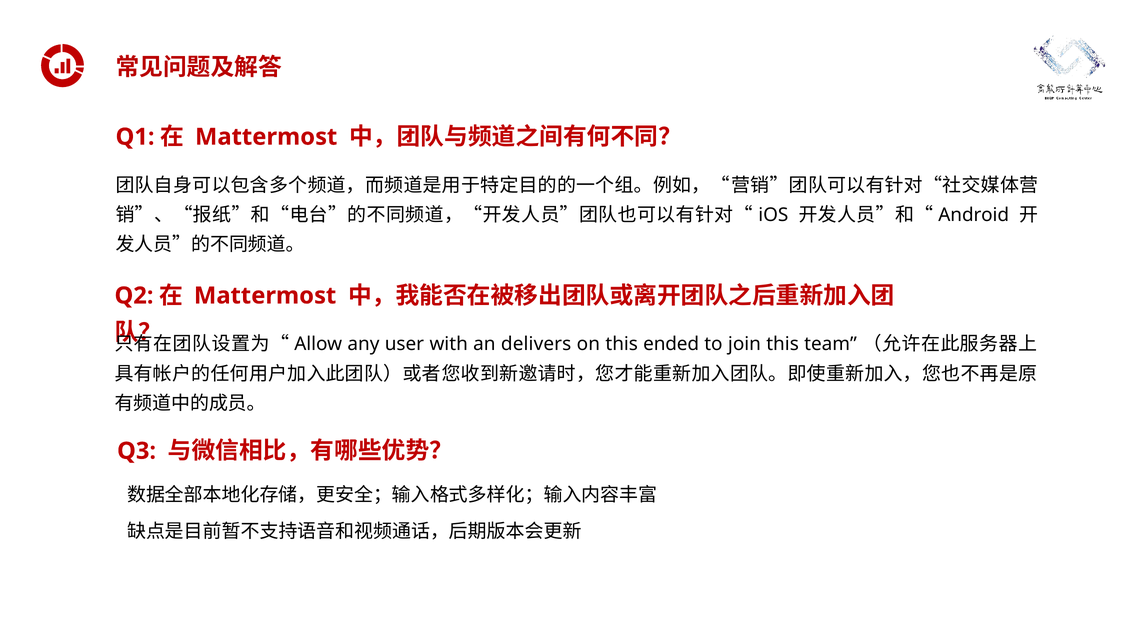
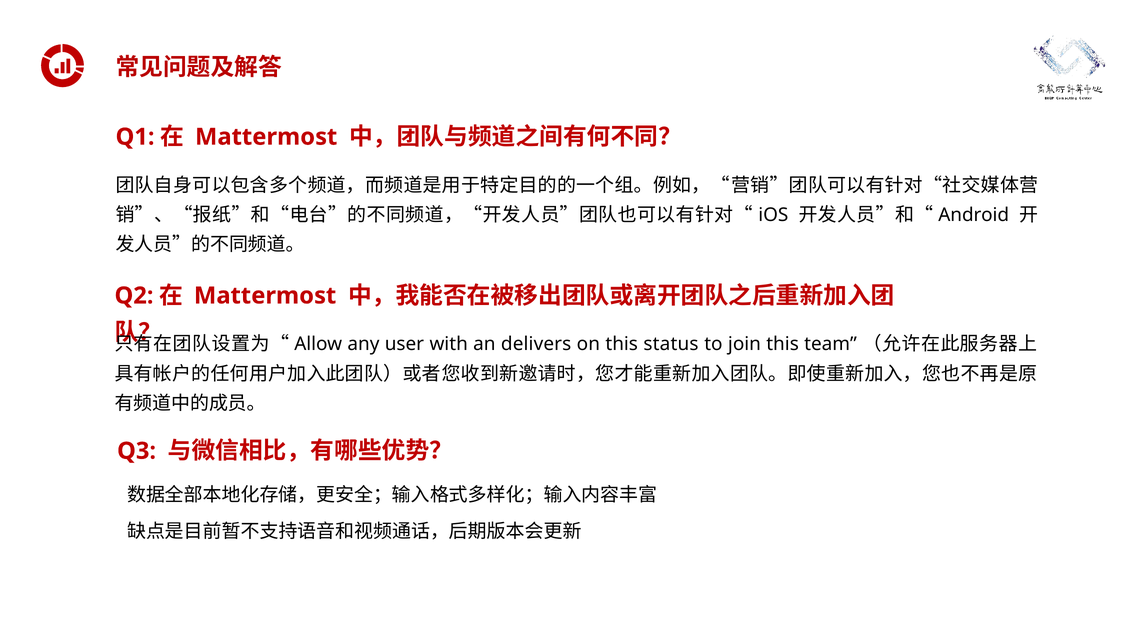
ended: ended -> status
